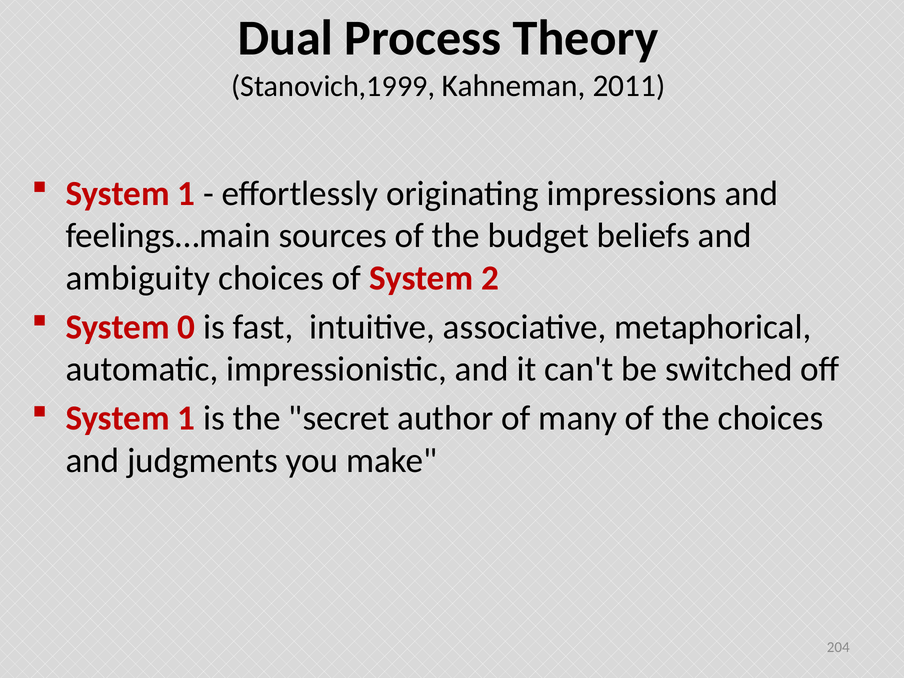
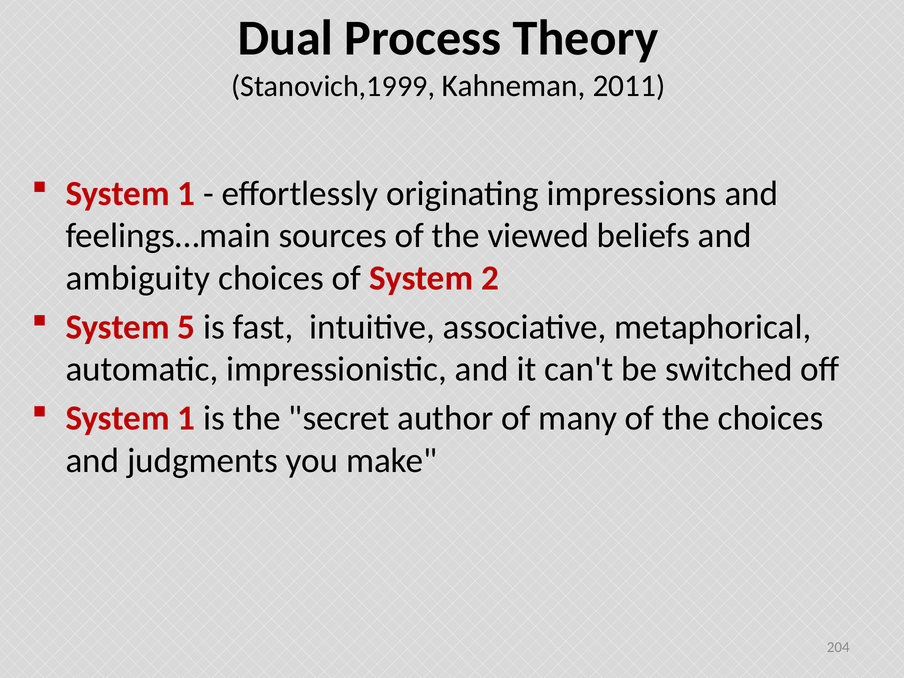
budget: budget -> viewed
0: 0 -> 5
